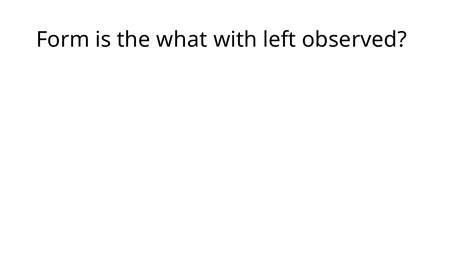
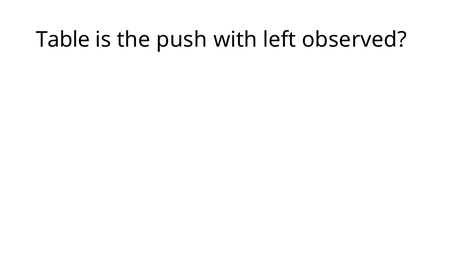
Form: Form -> Table
what: what -> push
